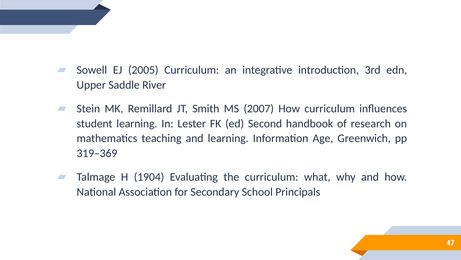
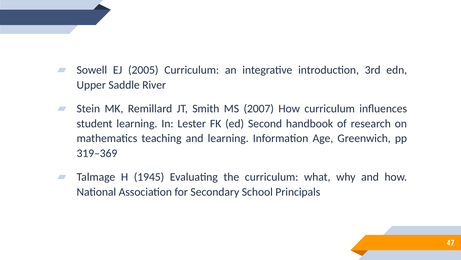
1904: 1904 -> 1945
